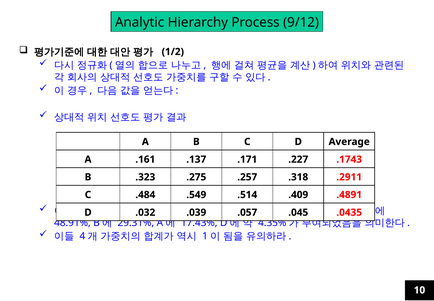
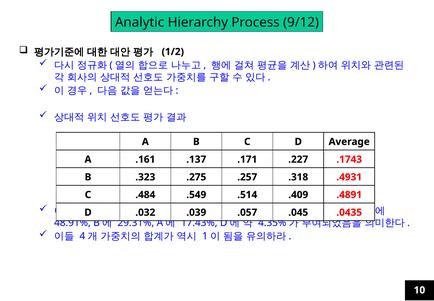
.2911: .2911 -> .4931
